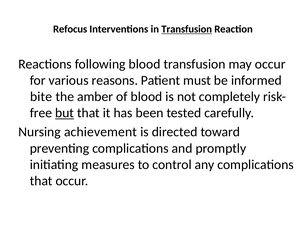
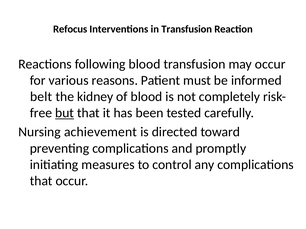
Transfusion at (187, 29) underline: present -> none
bite: bite -> belt
amber: amber -> kidney
